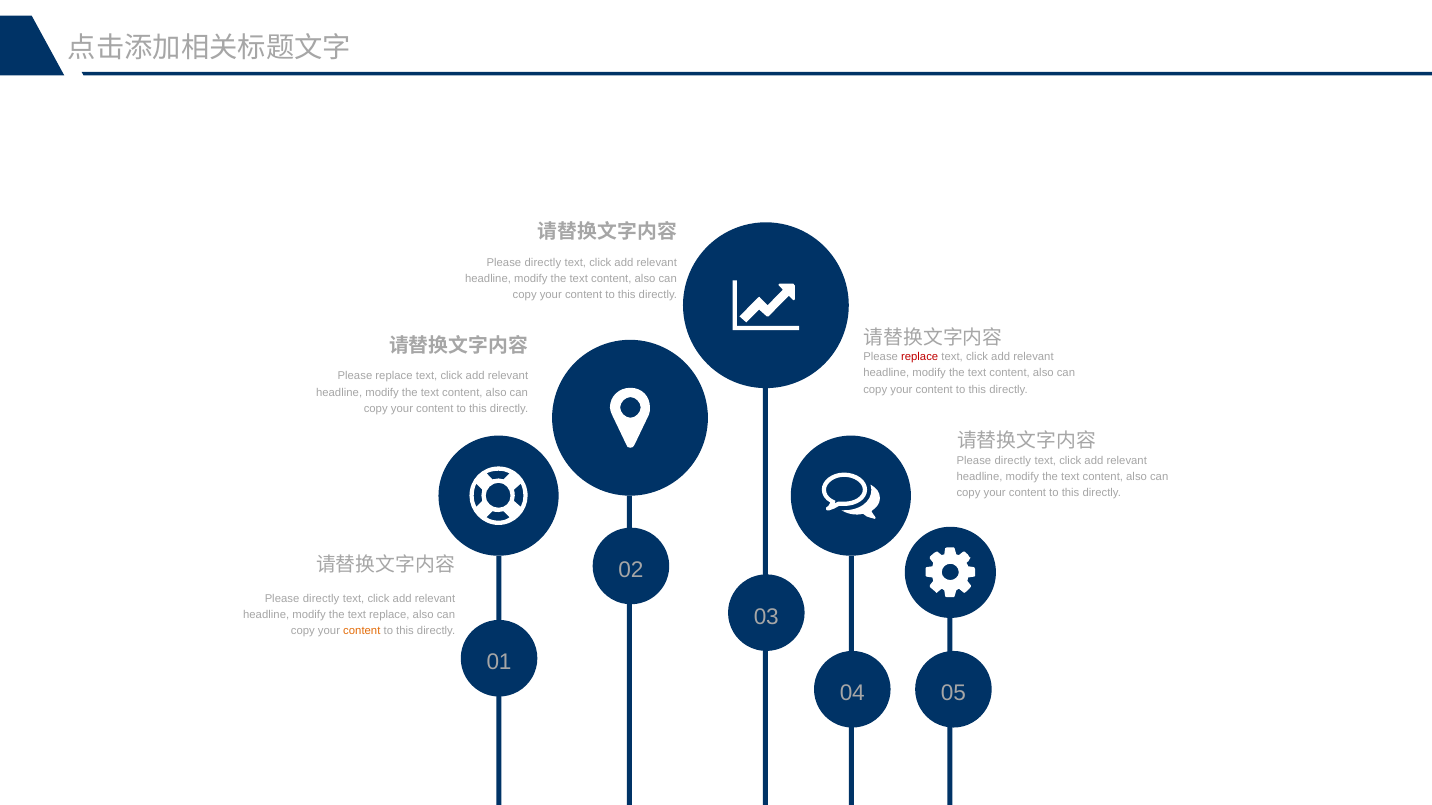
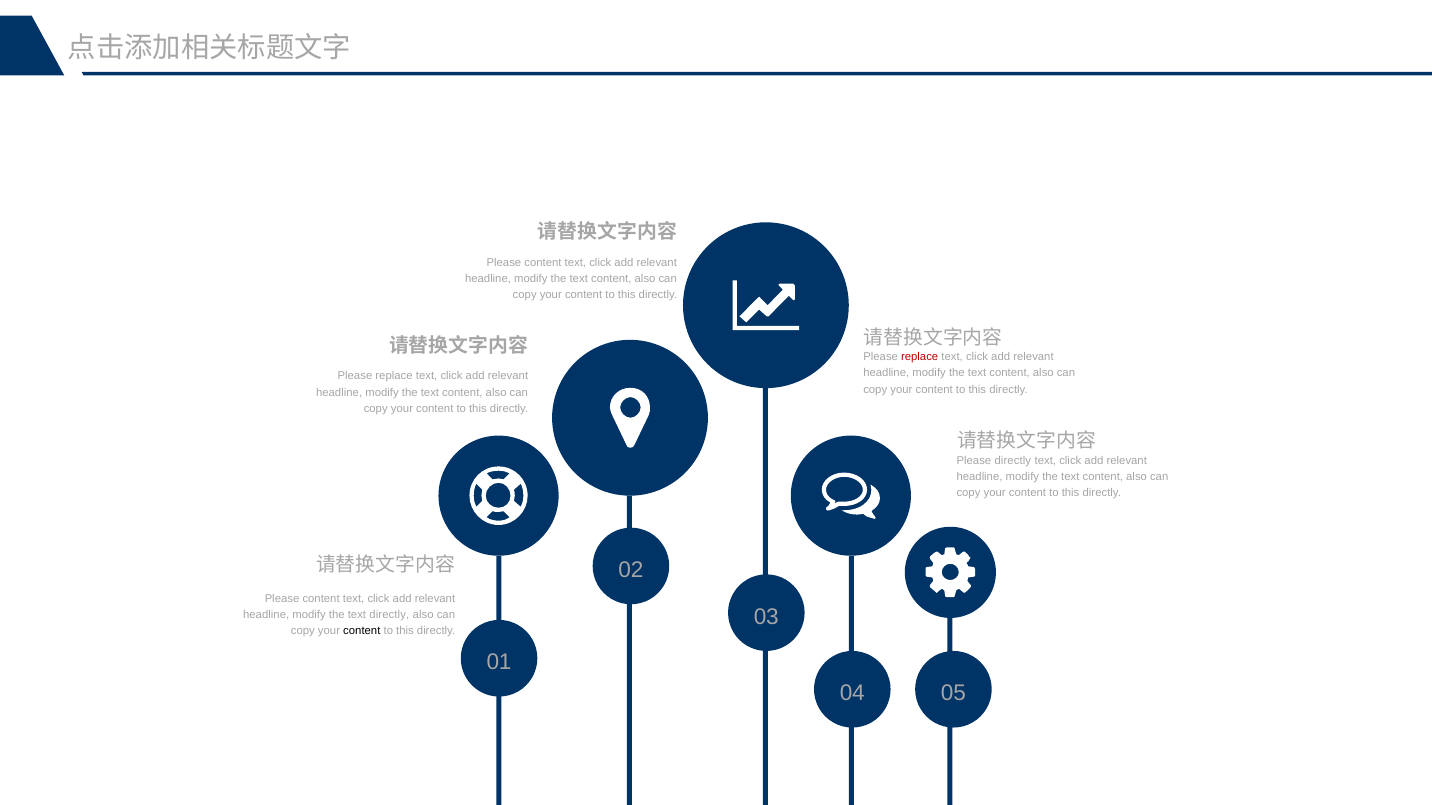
directly at (543, 262): directly -> content
directly at (321, 599): directly -> content
text replace: replace -> directly
content at (362, 631) colour: orange -> black
